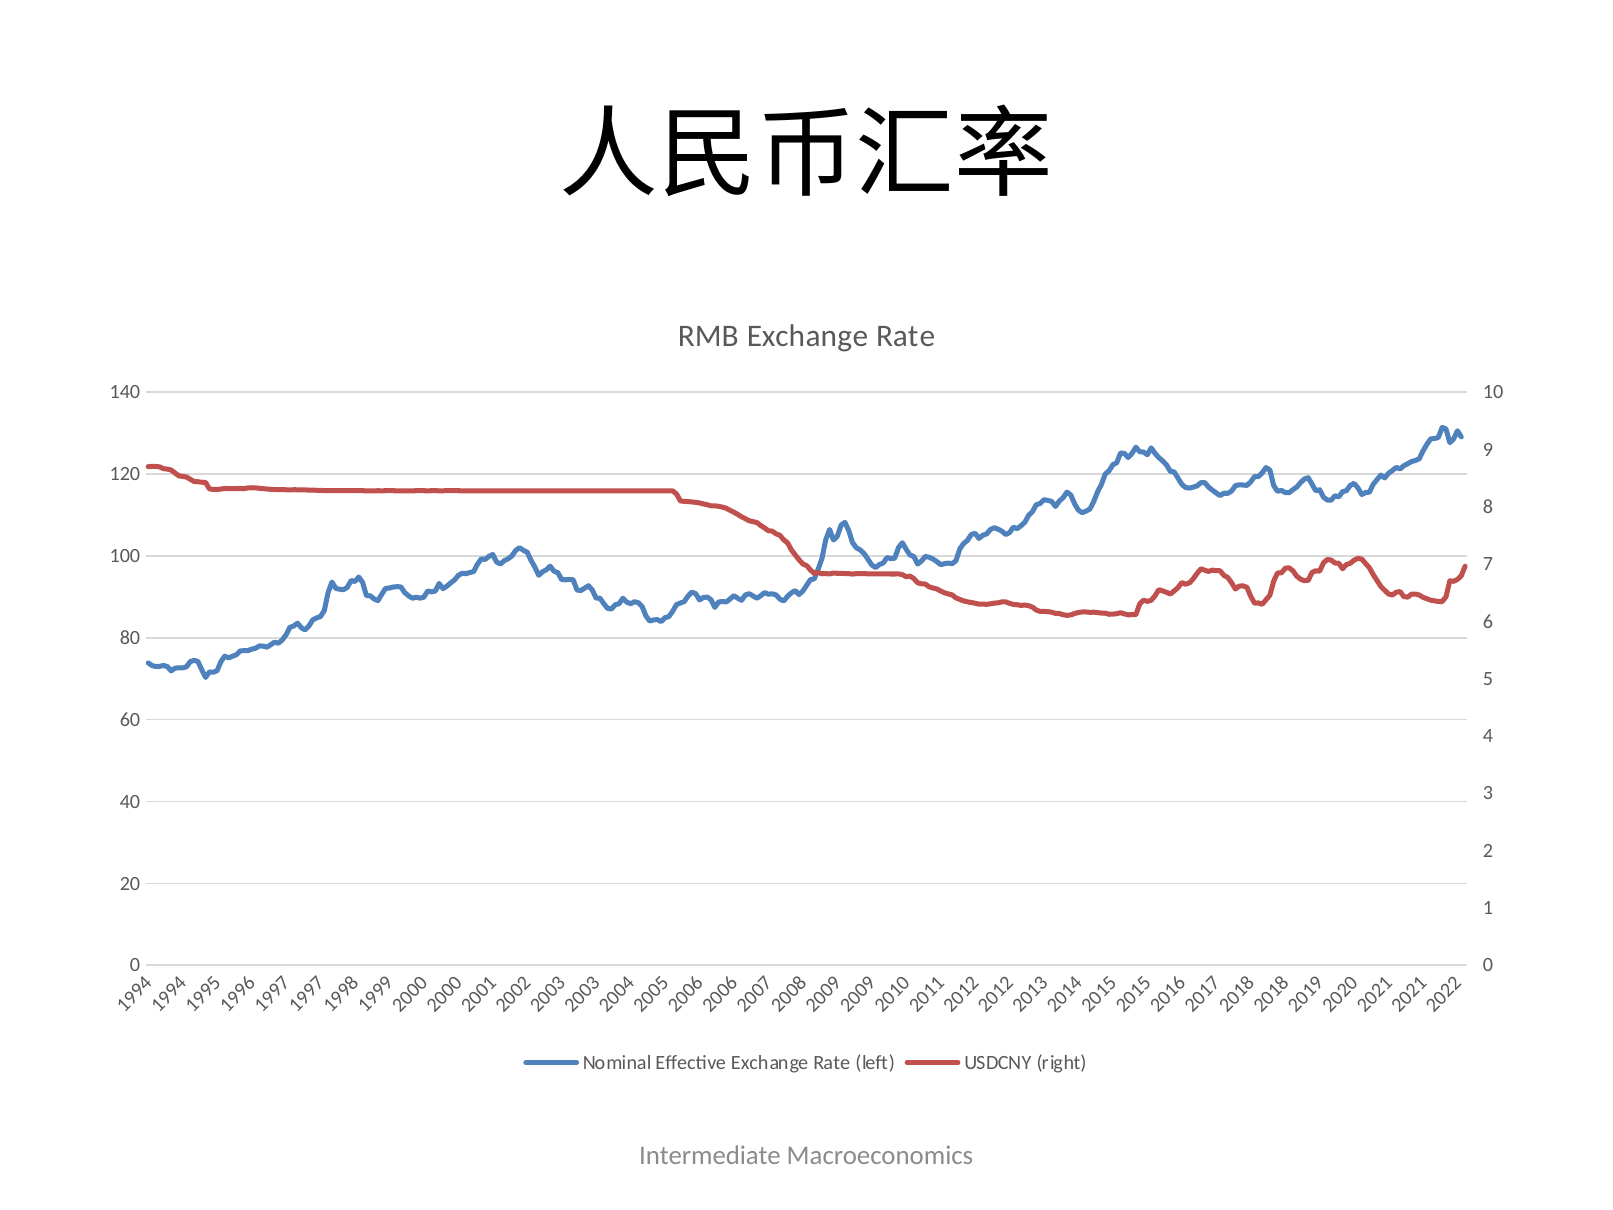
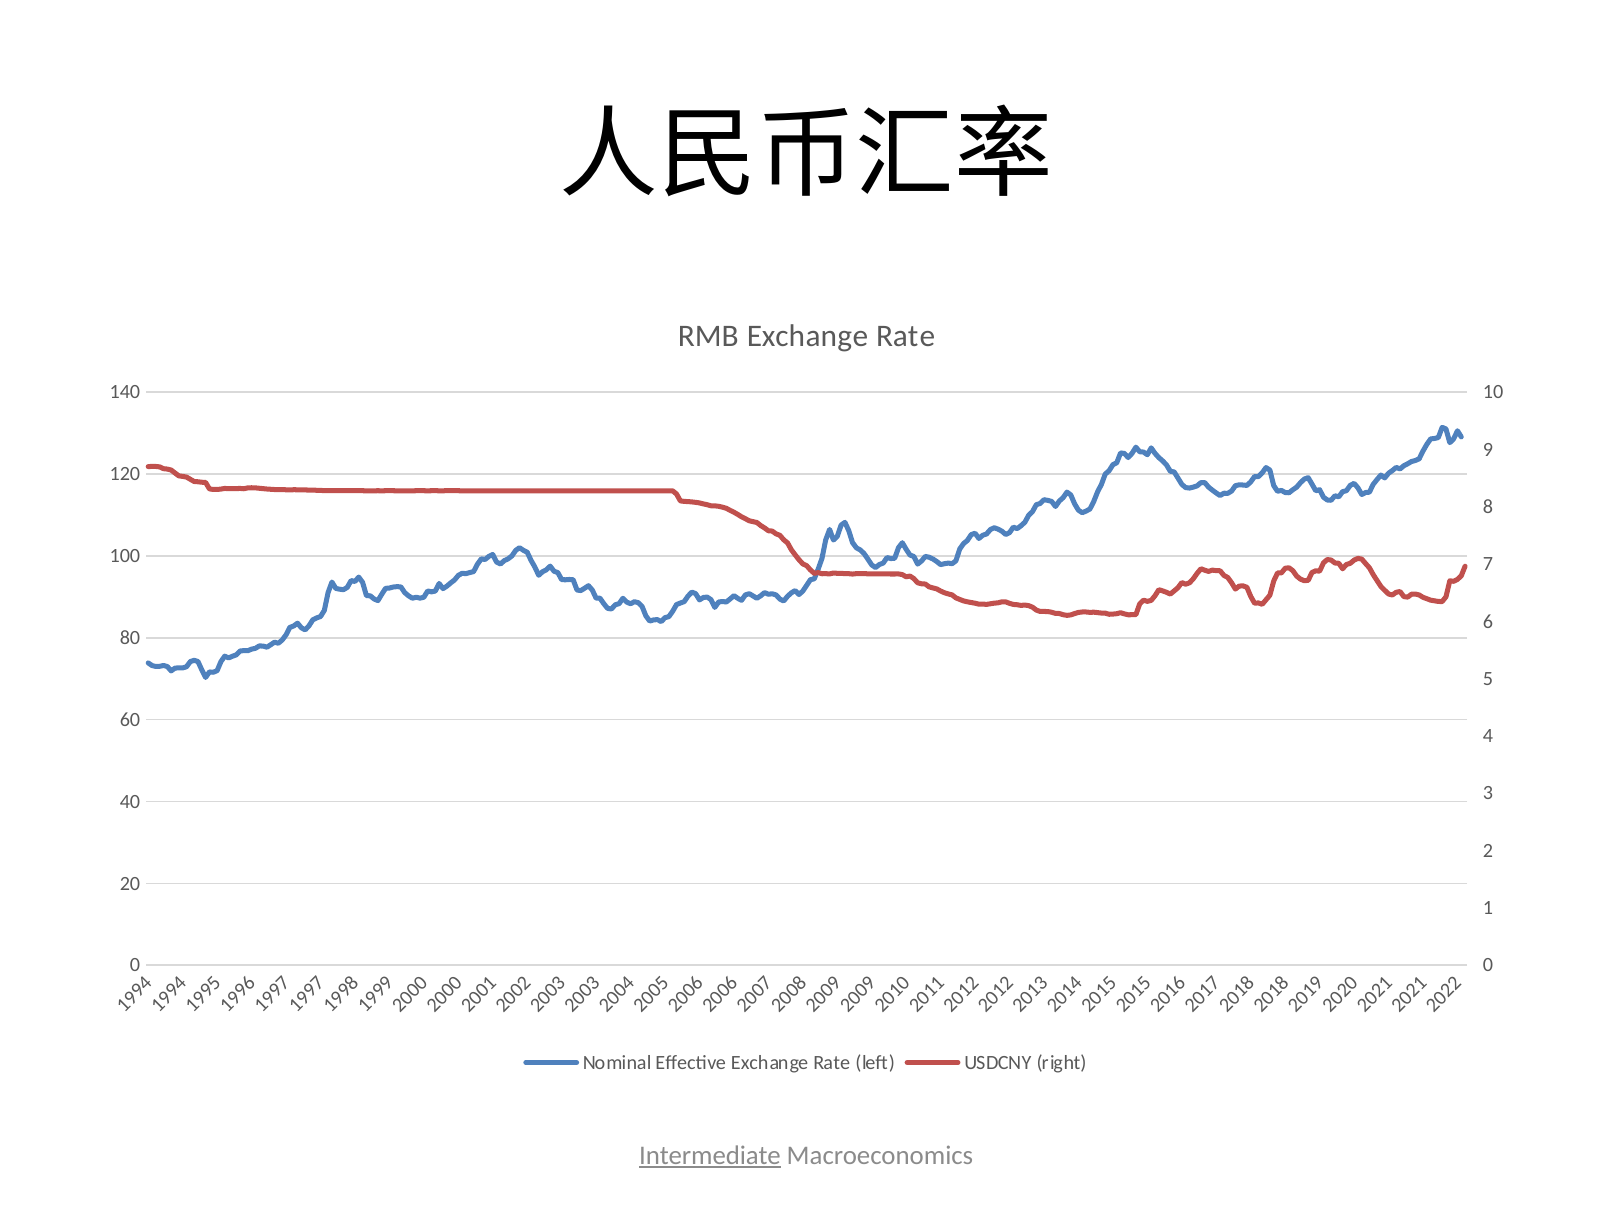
Intermediate underline: none -> present
